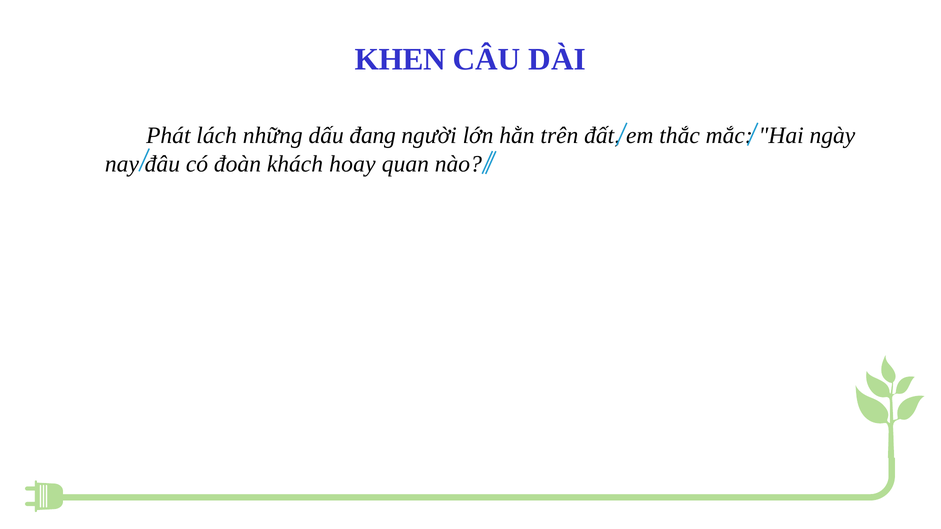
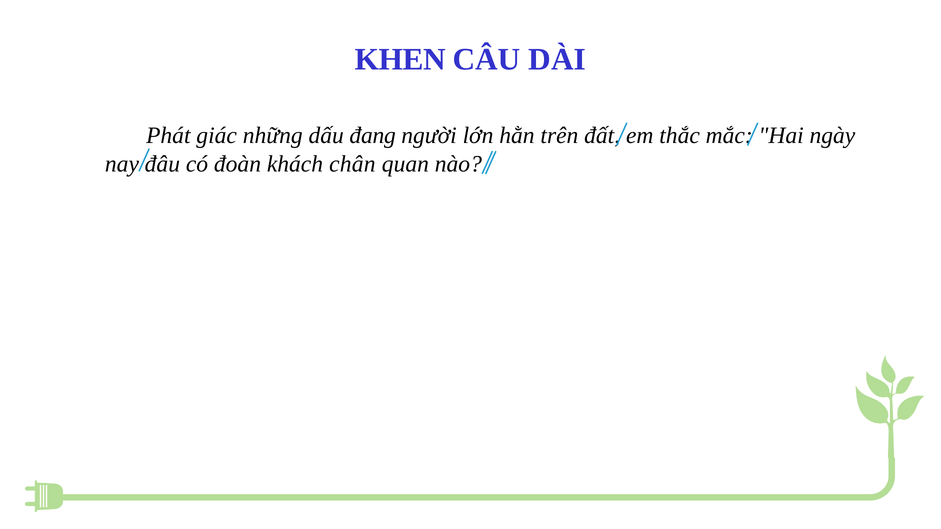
lách: lách -> giác
hoay: hoay -> chân
